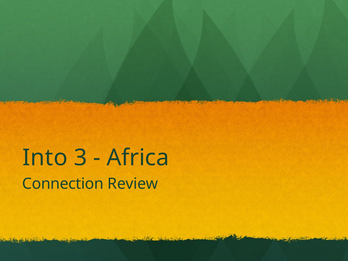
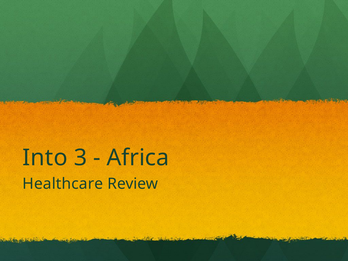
Connection: Connection -> Healthcare
